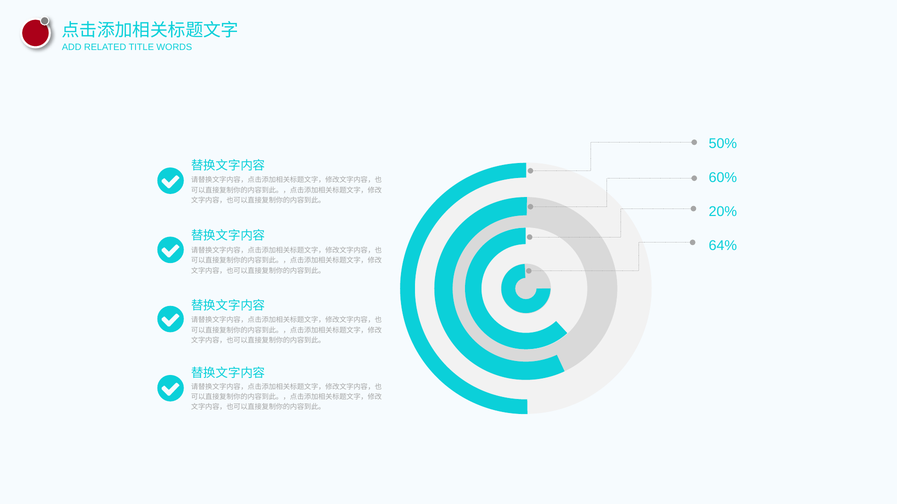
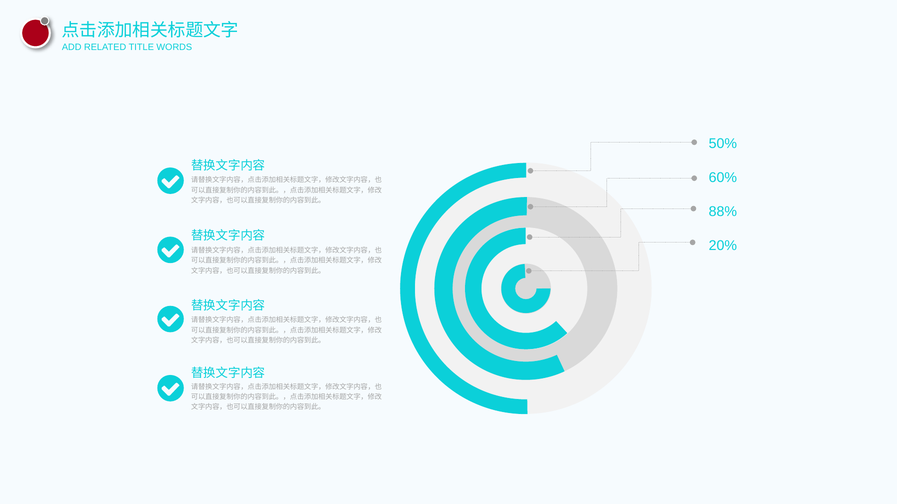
20%: 20% -> 88%
64%: 64% -> 20%
